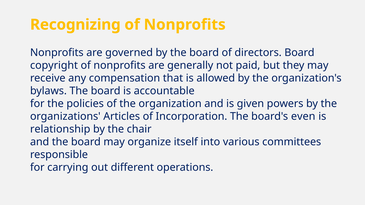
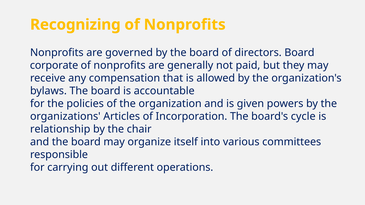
copyright: copyright -> corporate
even: even -> cycle
